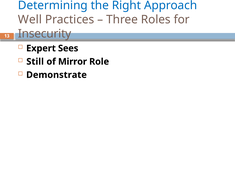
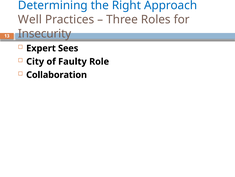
Still: Still -> City
Mirror: Mirror -> Faulty
Demonstrate: Demonstrate -> Collaboration
